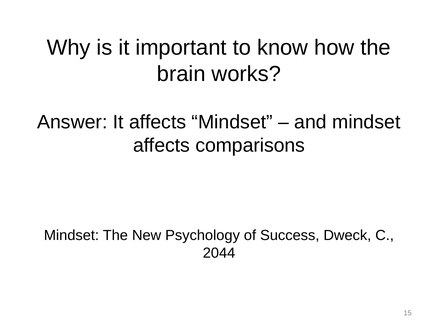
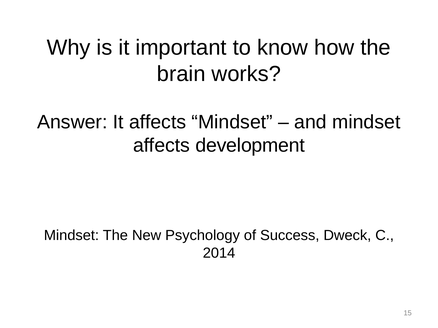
comparisons: comparisons -> development
2044: 2044 -> 2014
